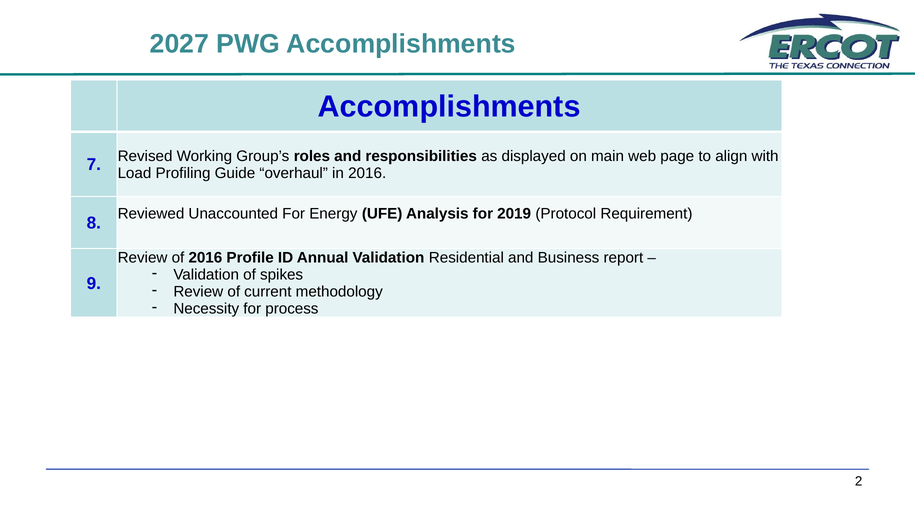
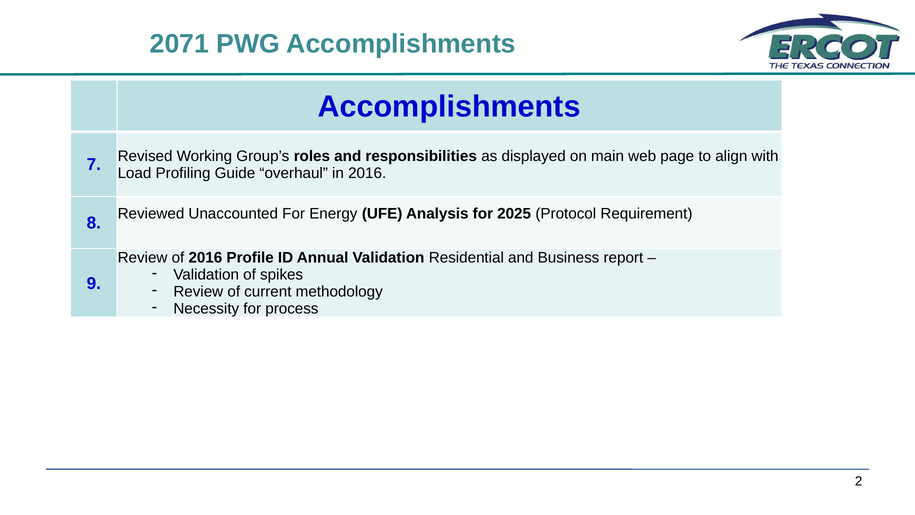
2027: 2027 -> 2071
2019: 2019 -> 2025
